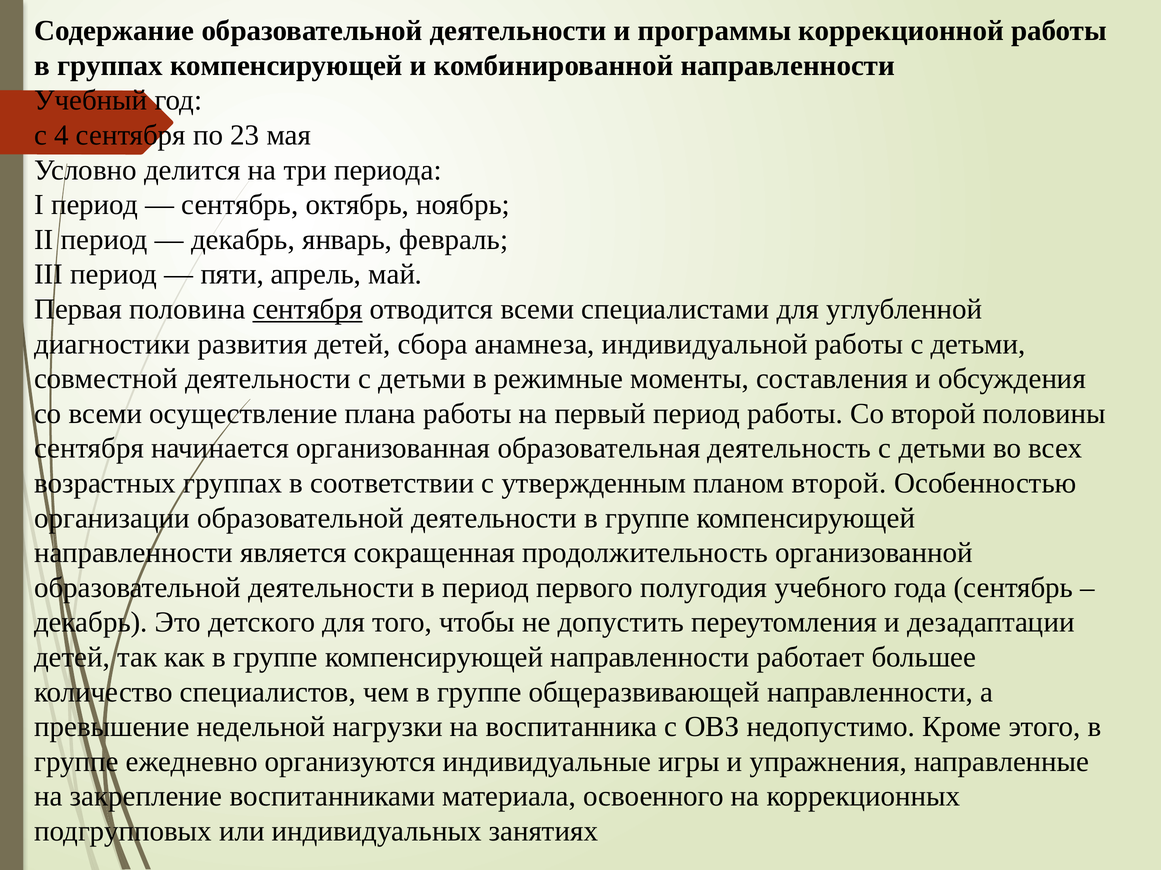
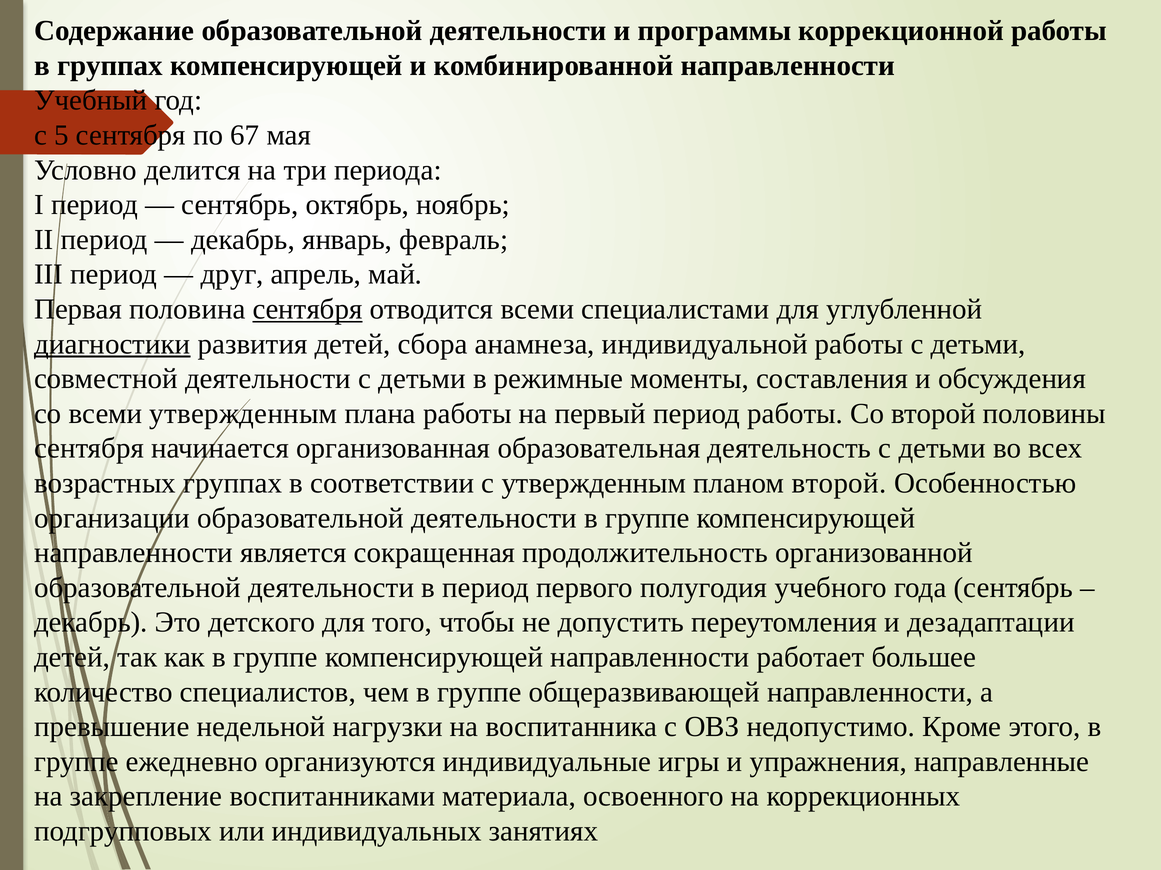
4: 4 -> 5
23: 23 -> 67
пяти: пяти -> друг
диагностики underline: none -> present
всеми осуществление: осуществление -> утвержденным
